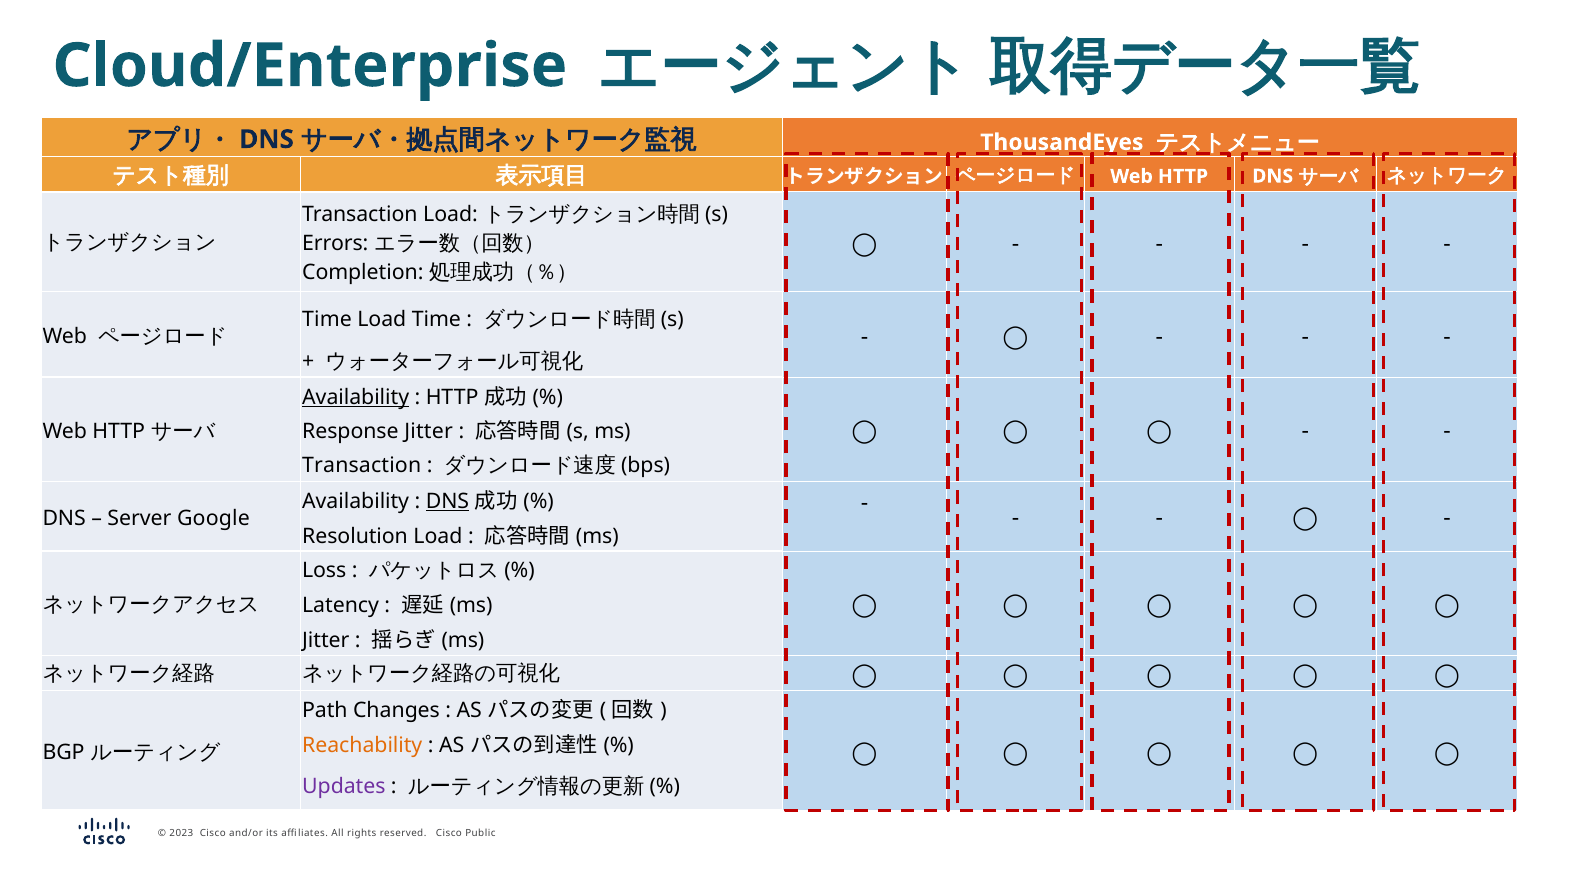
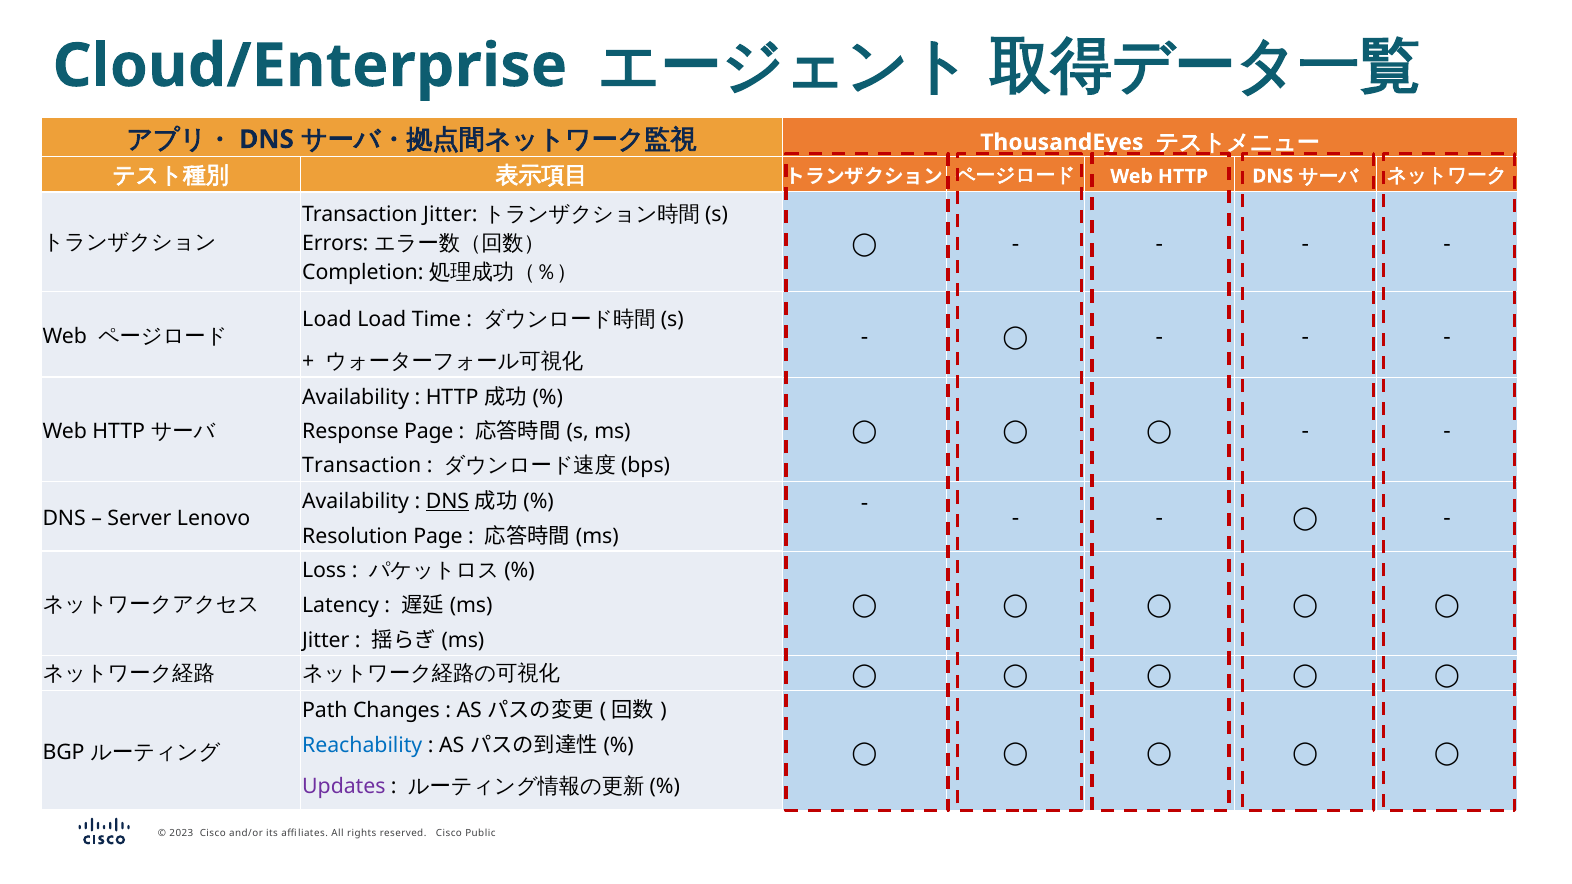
Transaction Load: Load -> Jitter
Time at (327, 319): Time -> Load
Availability at (356, 397) underline: present -> none
Response Jitter: Jitter -> Page
Google: Google -> Lenovo
Resolution Load: Load -> Page
Reachability colour: orange -> blue
